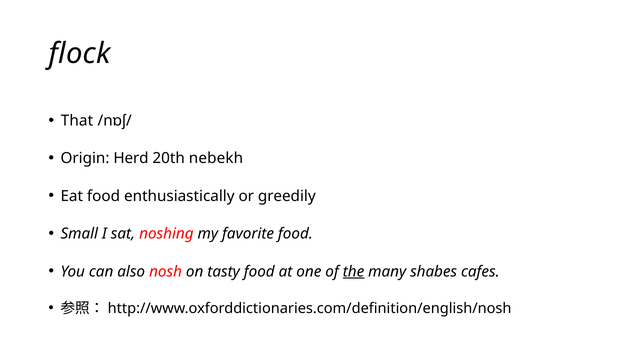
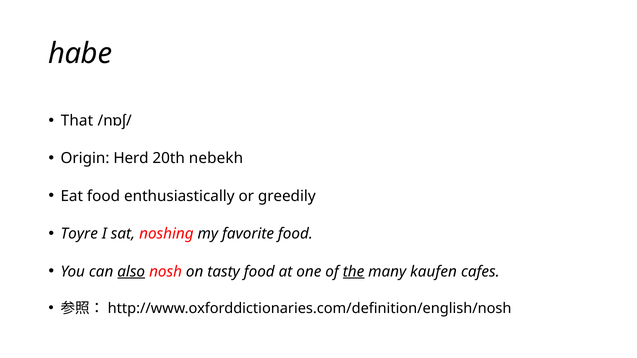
flock: flock -> habe
Small: Small -> Toyre
also underline: none -> present
shabes: shabes -> kaufen
